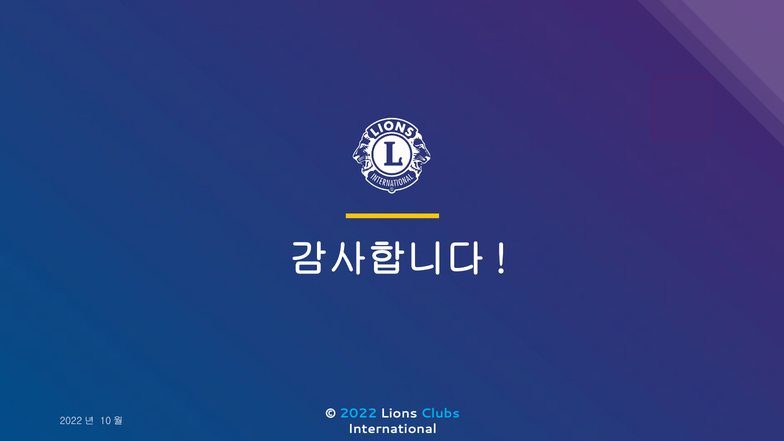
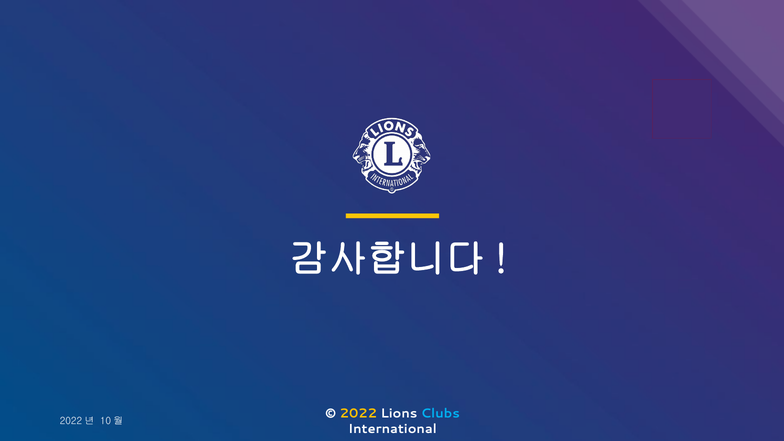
2022 colour: light blue -> yellow
